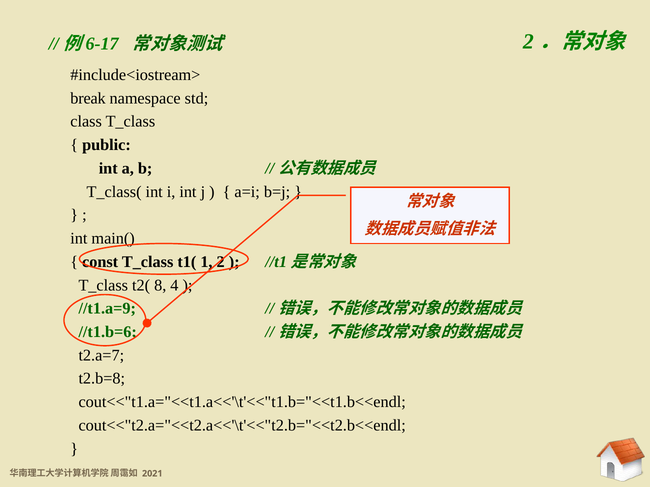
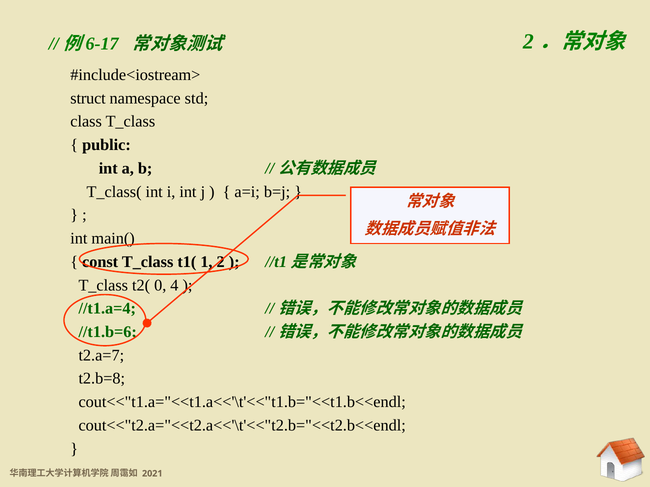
break: break -> struct
8: 8 -> 0
//t1.a=9: //t1.a=9 -> //t1.a=4
